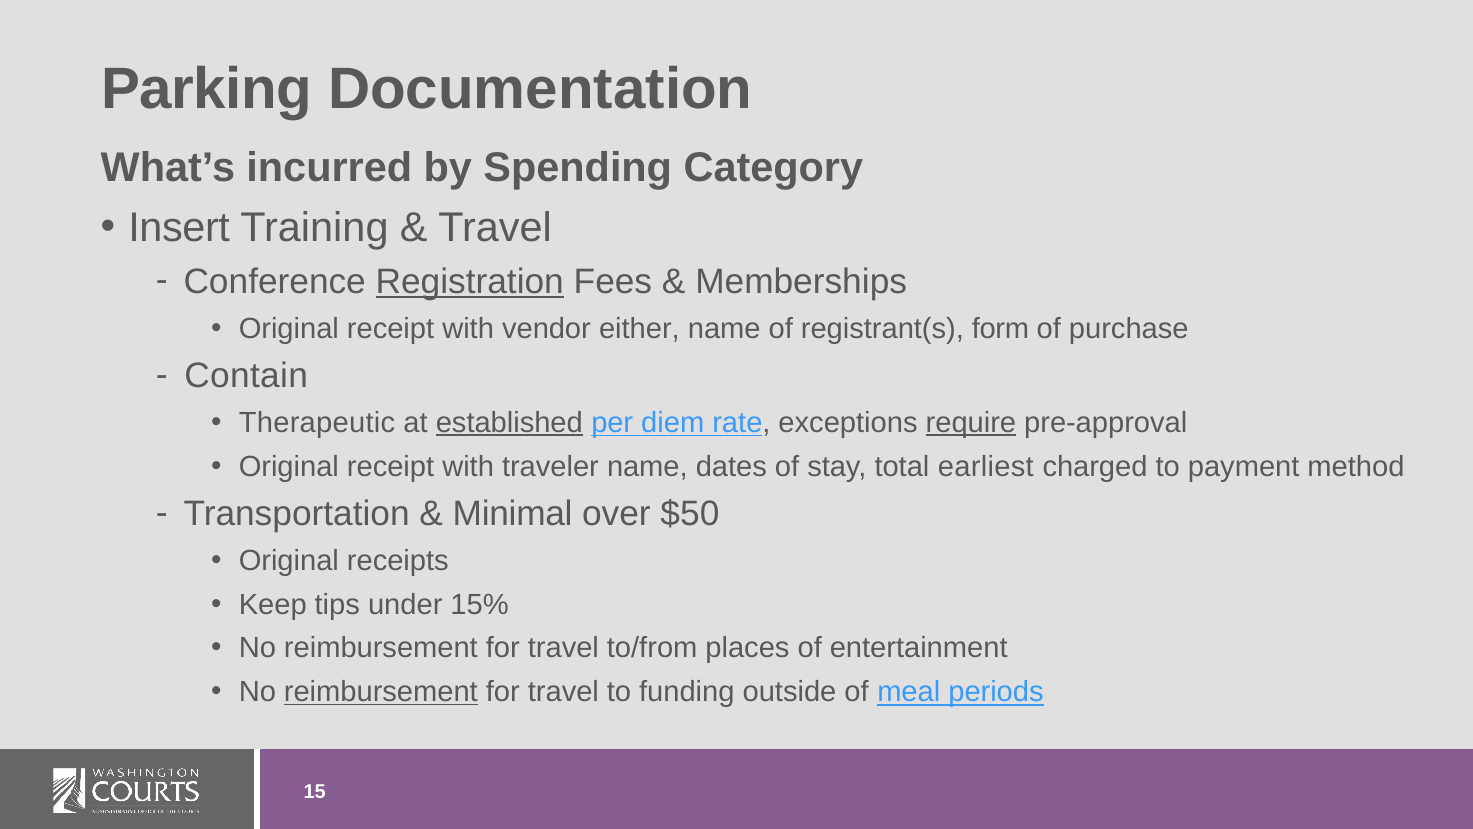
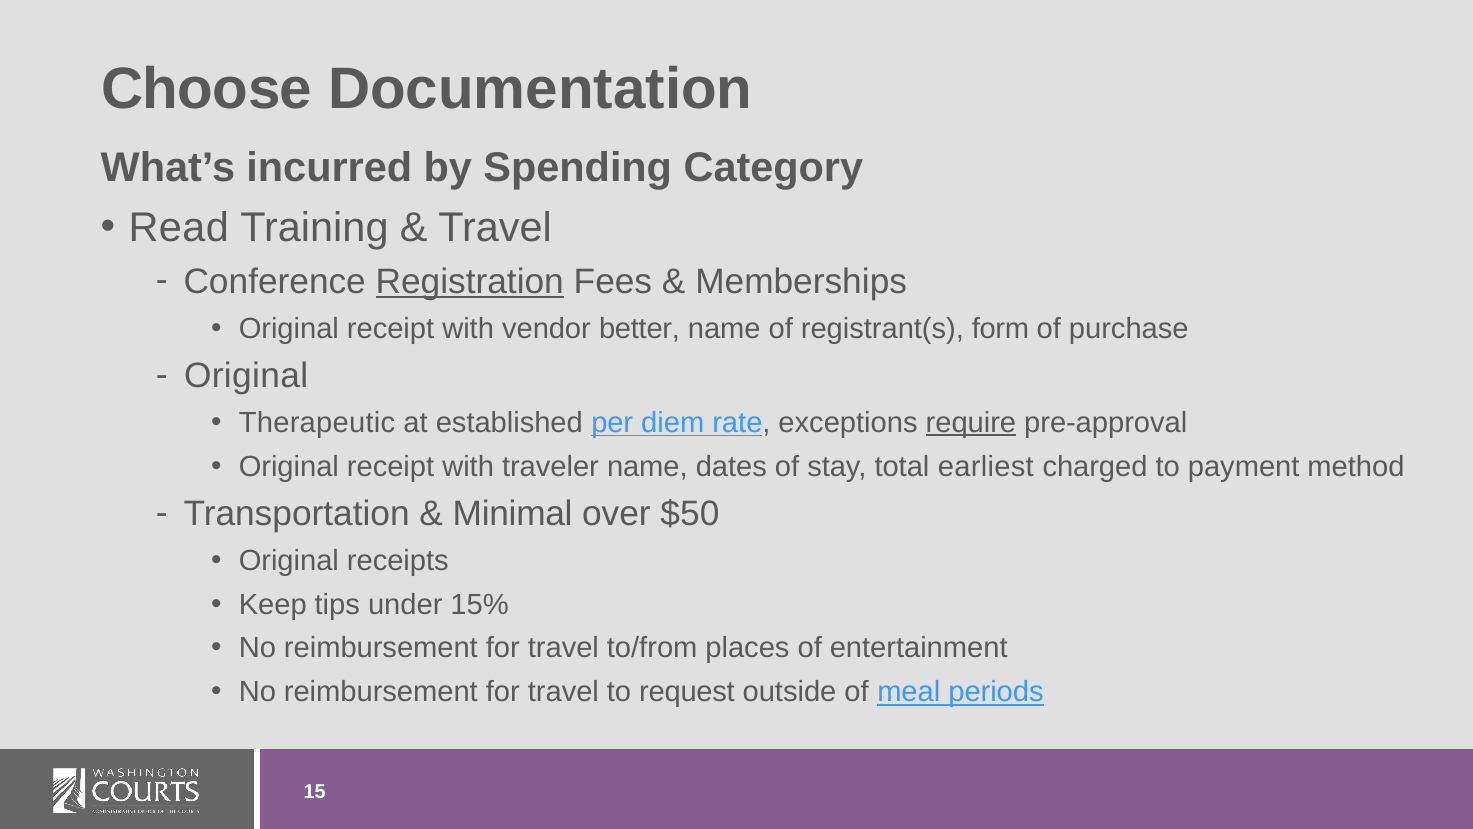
Parking: Parking -> Choose
Insert: Insert -> Read
either: either -> better
Contain at (246, 375): Contain -> Original
established underline: present -> none
reimbursement at (381, 692) underline: present -> none
funding: funding -> request
